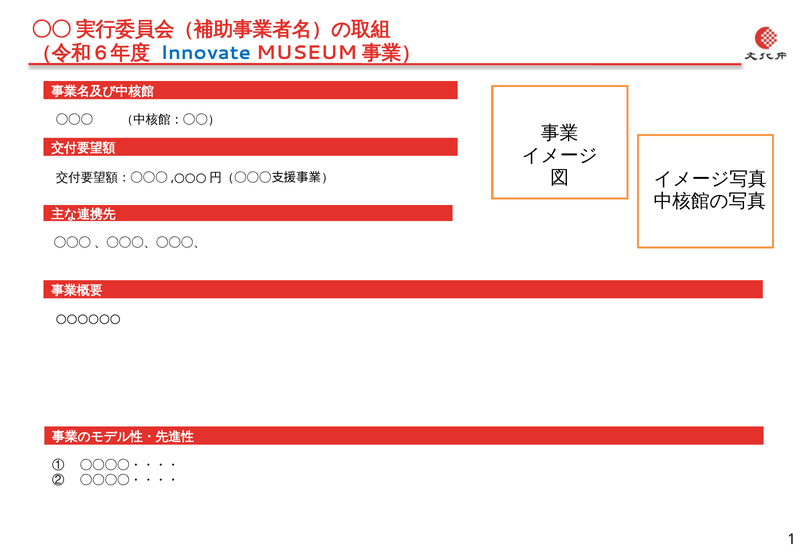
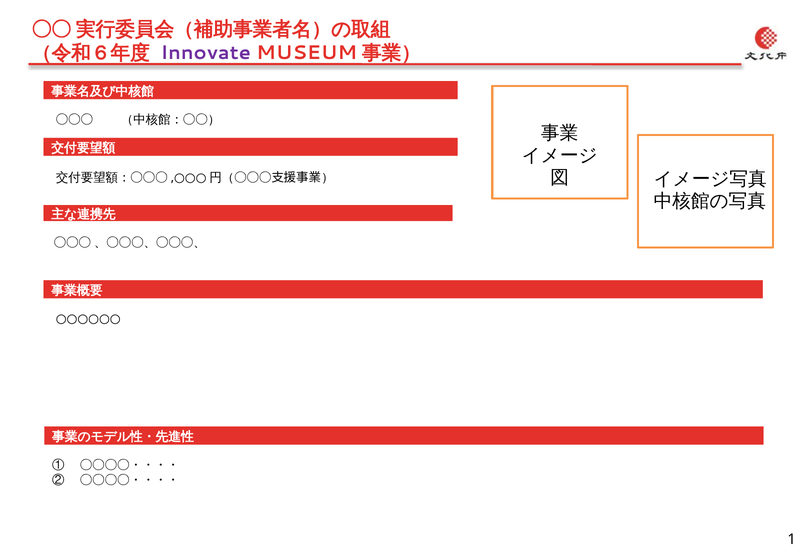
Innovate colour: blue -> purple
